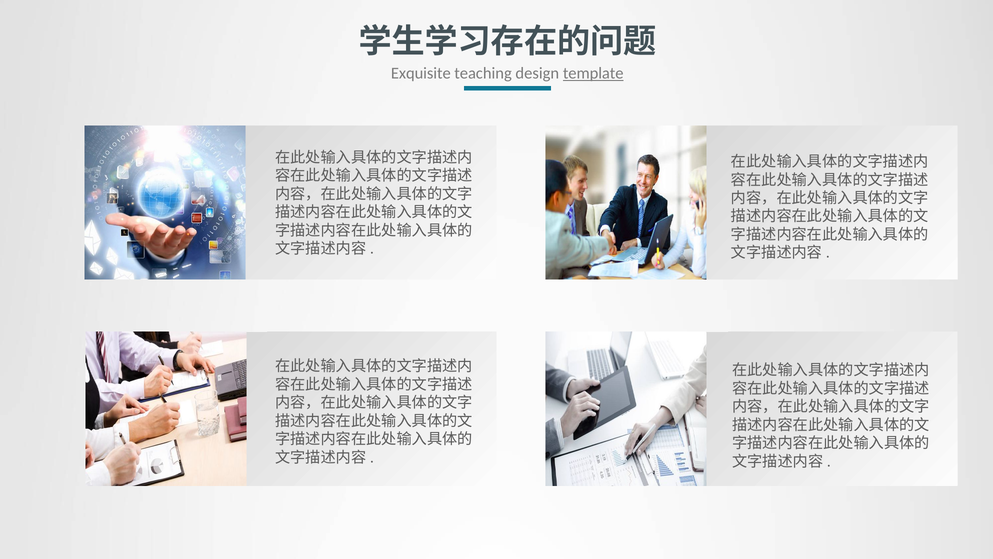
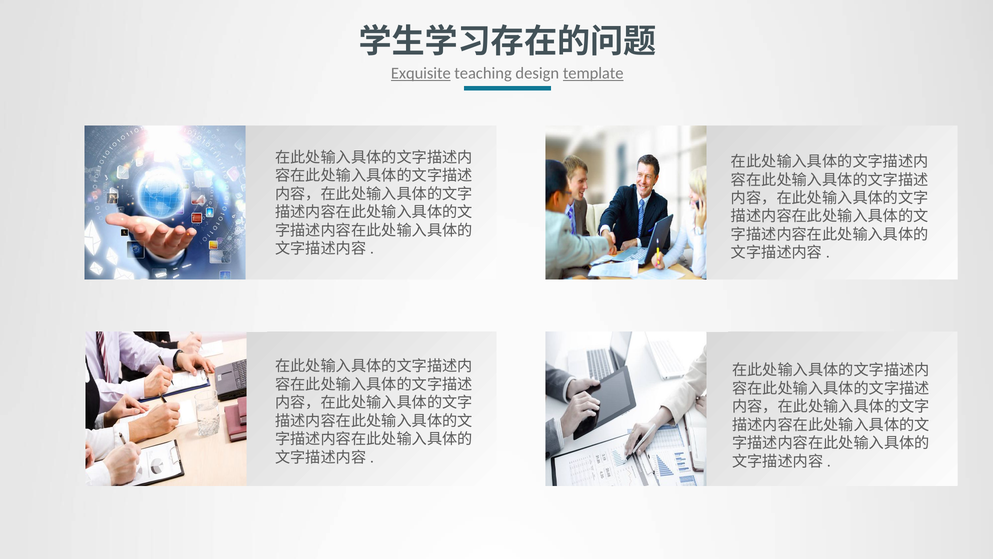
Exquisite underline: none -> present
